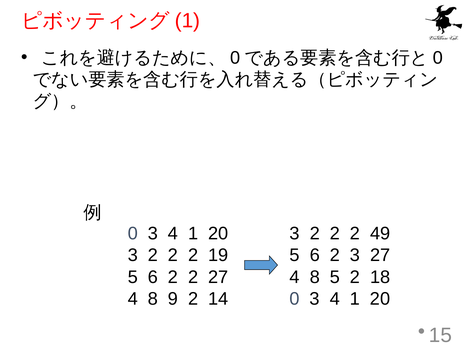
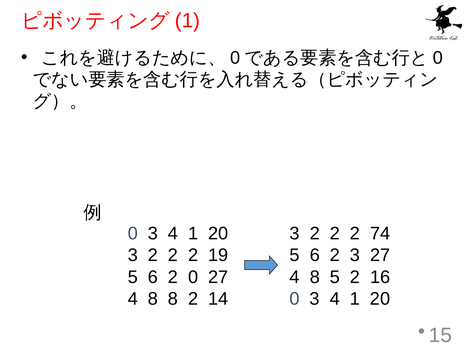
49: 49 -> 74
6 2 2: 2 -> 0
18: 18 -> 16
8 9: 9 -> 8
